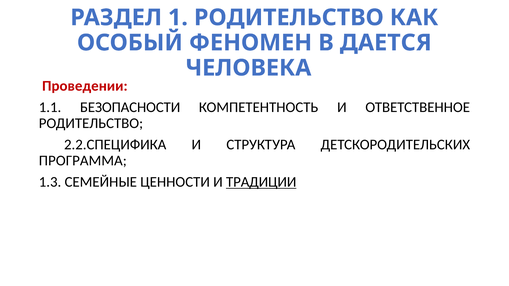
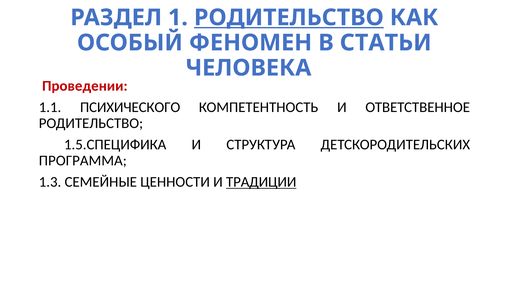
РОДИТЕЛЬСТВО at (289, 18) underline: none -> present
ДАЕТСЯ: ДАЕТСЯ -> СТАТЬИ
БЕЗОПАСНОСТИ: БЕЗОПАСНОСТИ -> ПСИХИЧЕСКОГО
2.2.СПЕЦИФИКА: 2.2.СПЕЦИФИКА -> 1.5.СПЕЦИФИКА
